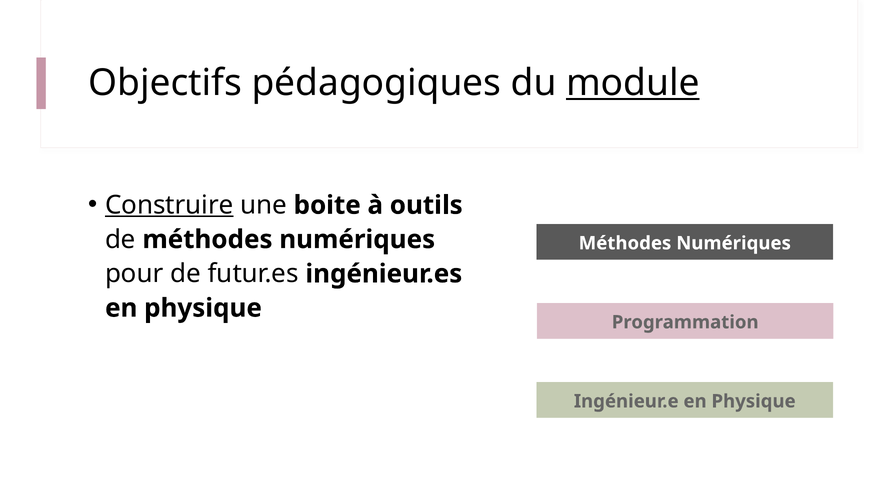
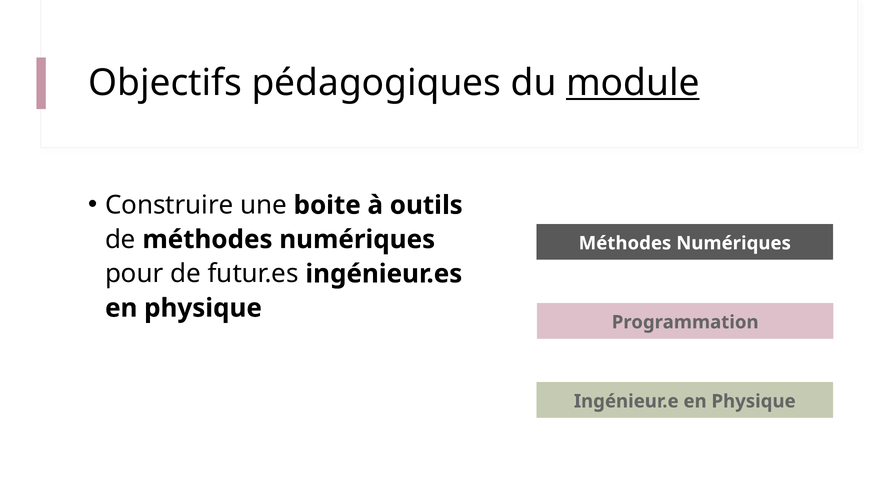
Construire underline: present -> none
